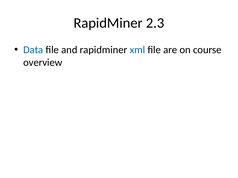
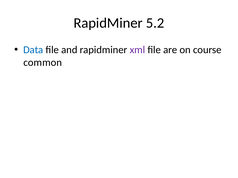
2.3: 2.3 -> 5.2
xml colour: blue -> purple
overview: overview -> common
